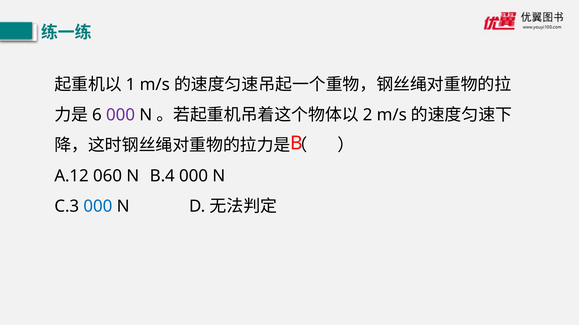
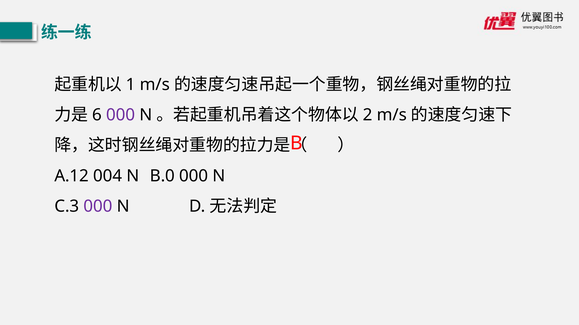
060: 060 -> 004
B.4: B.4 -> B.0
000 at (98, 207) colour: blue -> purple
